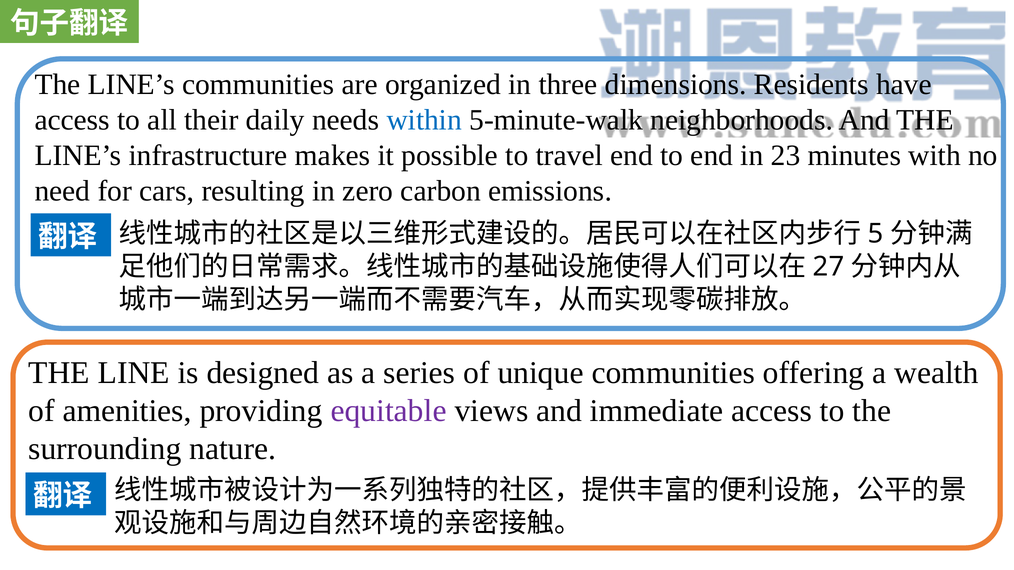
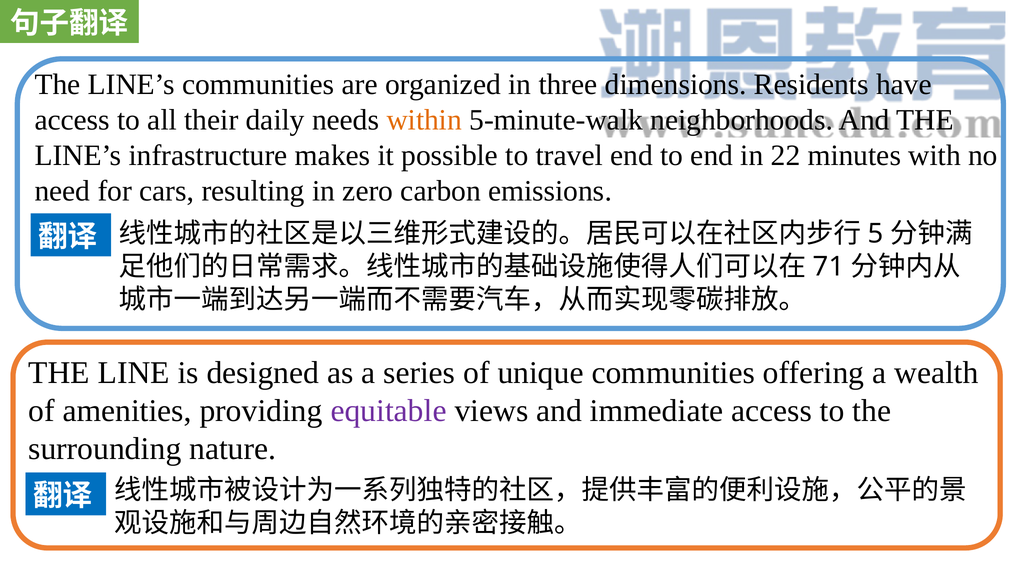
within colour: blue -> orange
23: 23 -> 22
27: 27 -> 71
